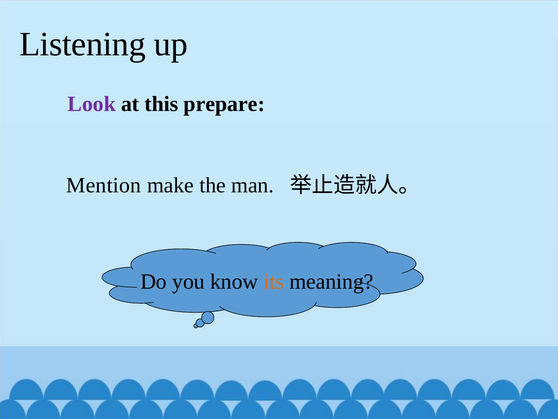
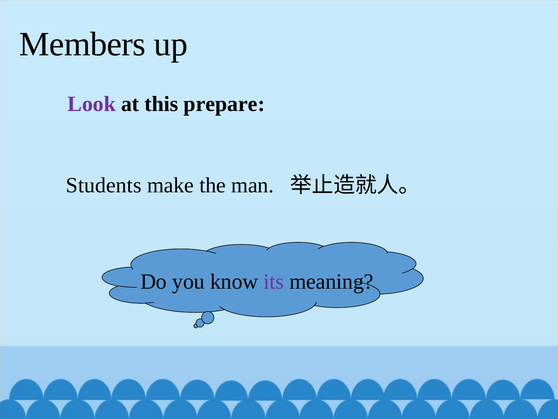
Listening: Listening -> Members
Mention: Mention -> Students
its colour: orange -> purple
